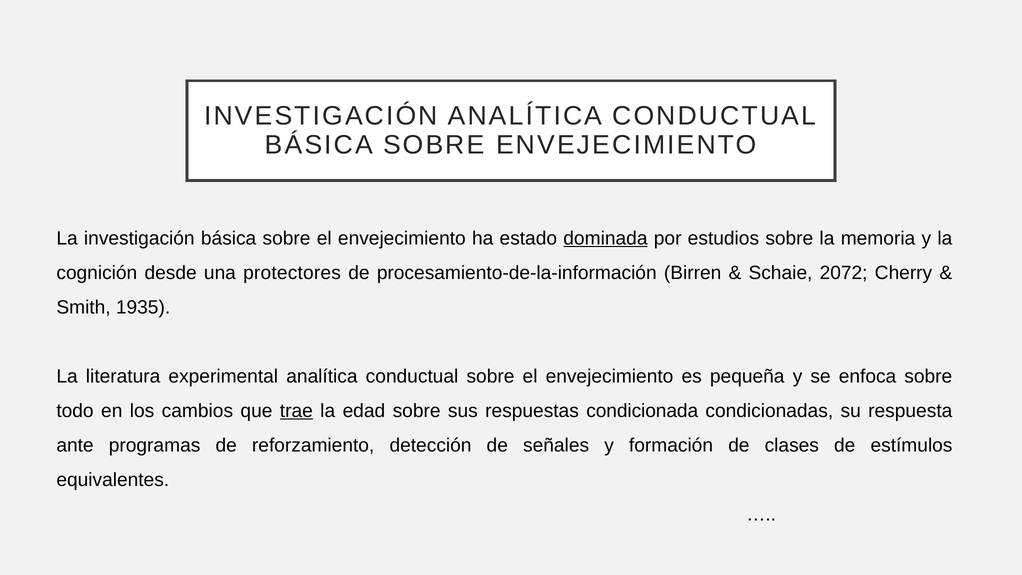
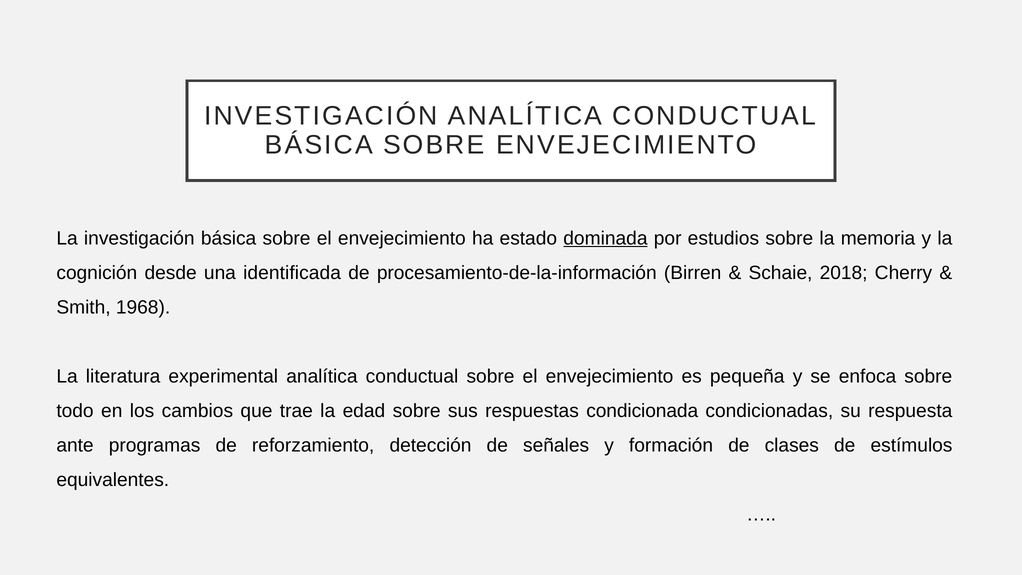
protectores: protectores -> identificada
2072: 2072 -> 2018
1935: 1935 -> 1968
trae underline: present -> none
